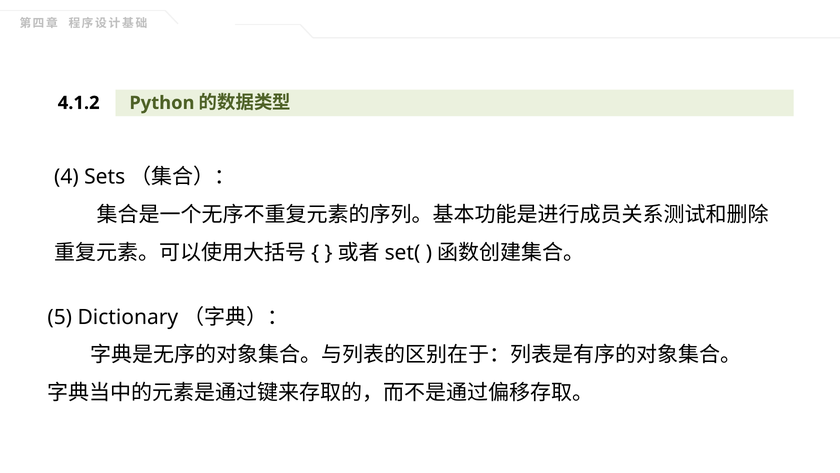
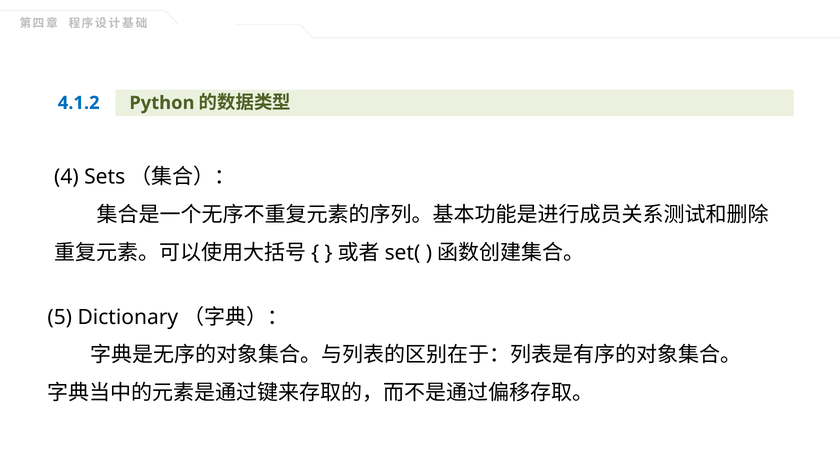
4.1.2 colour: black -> blue
